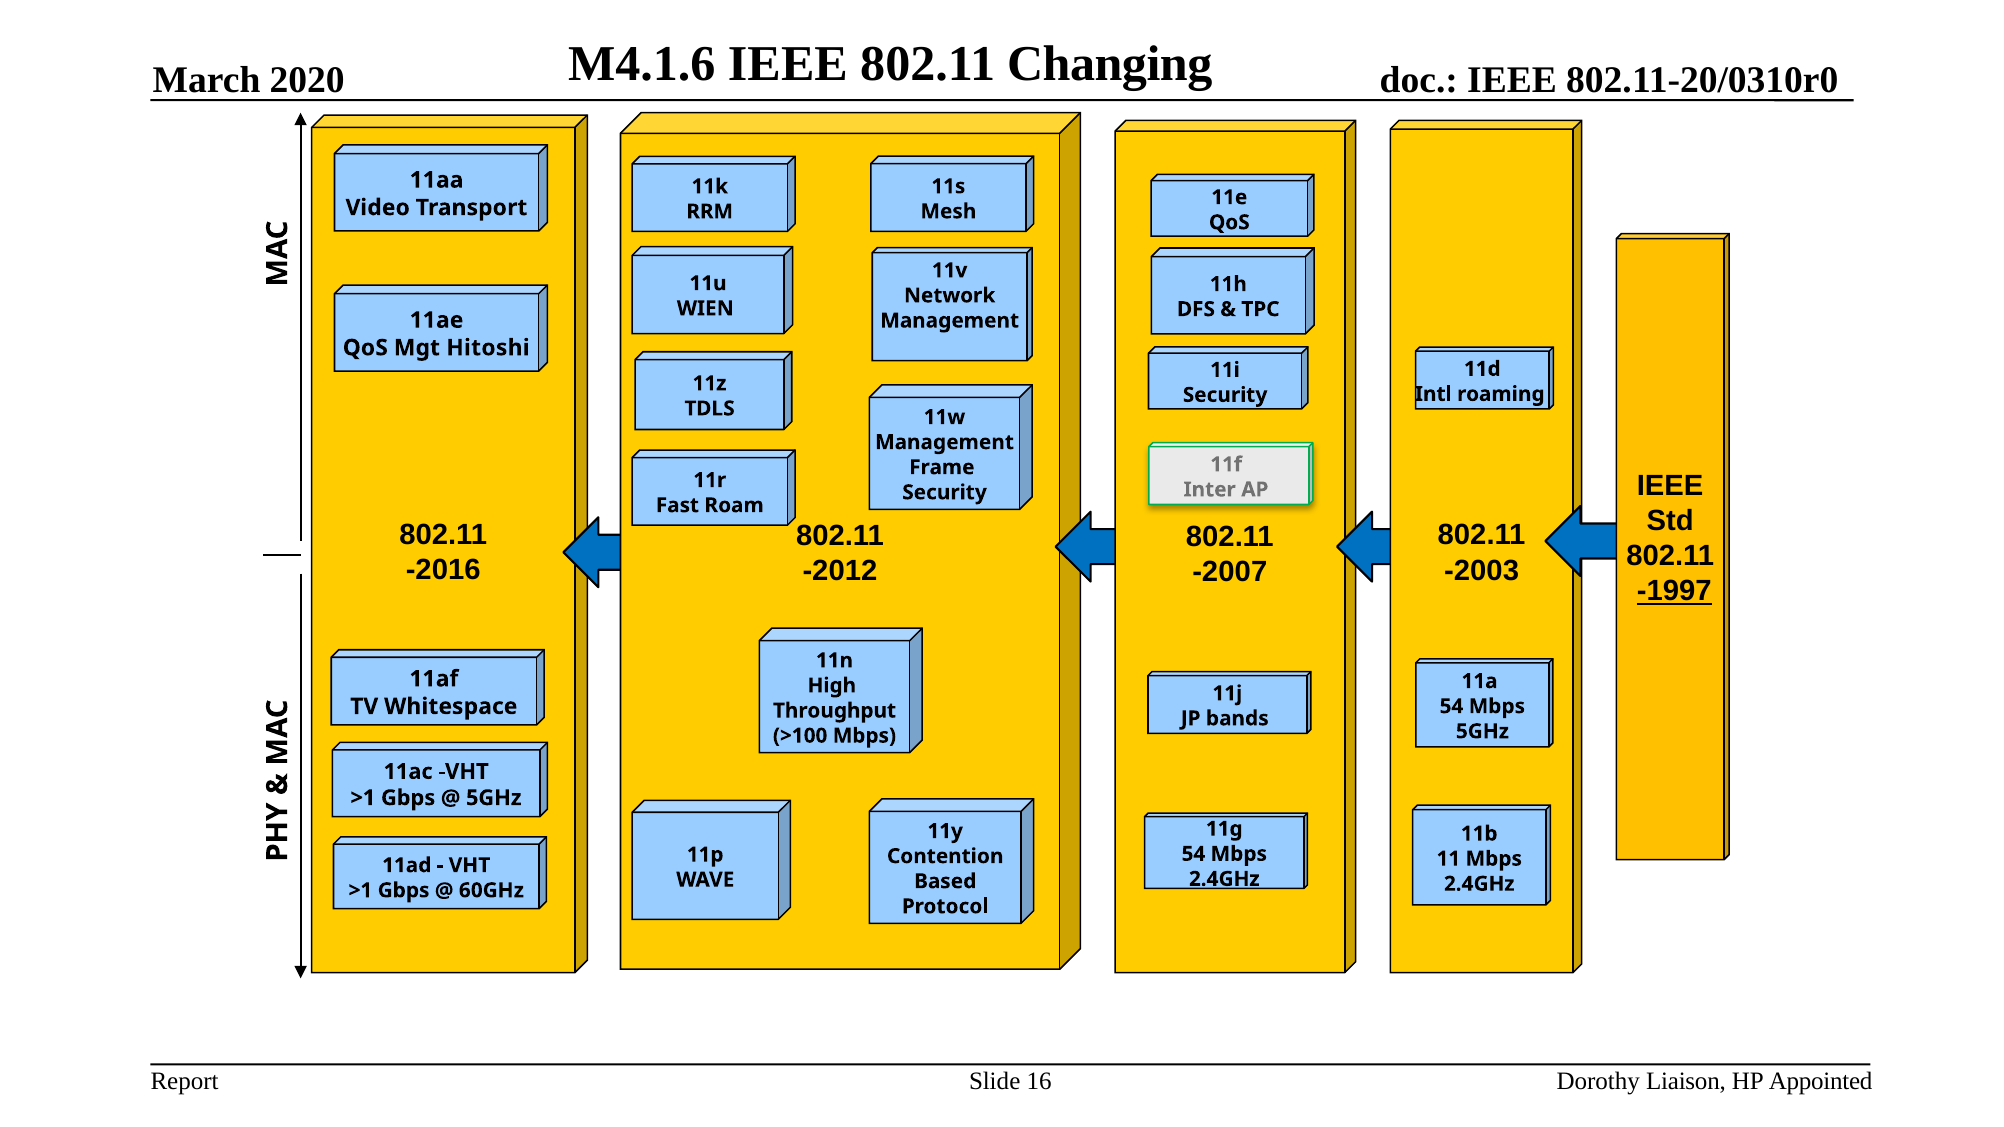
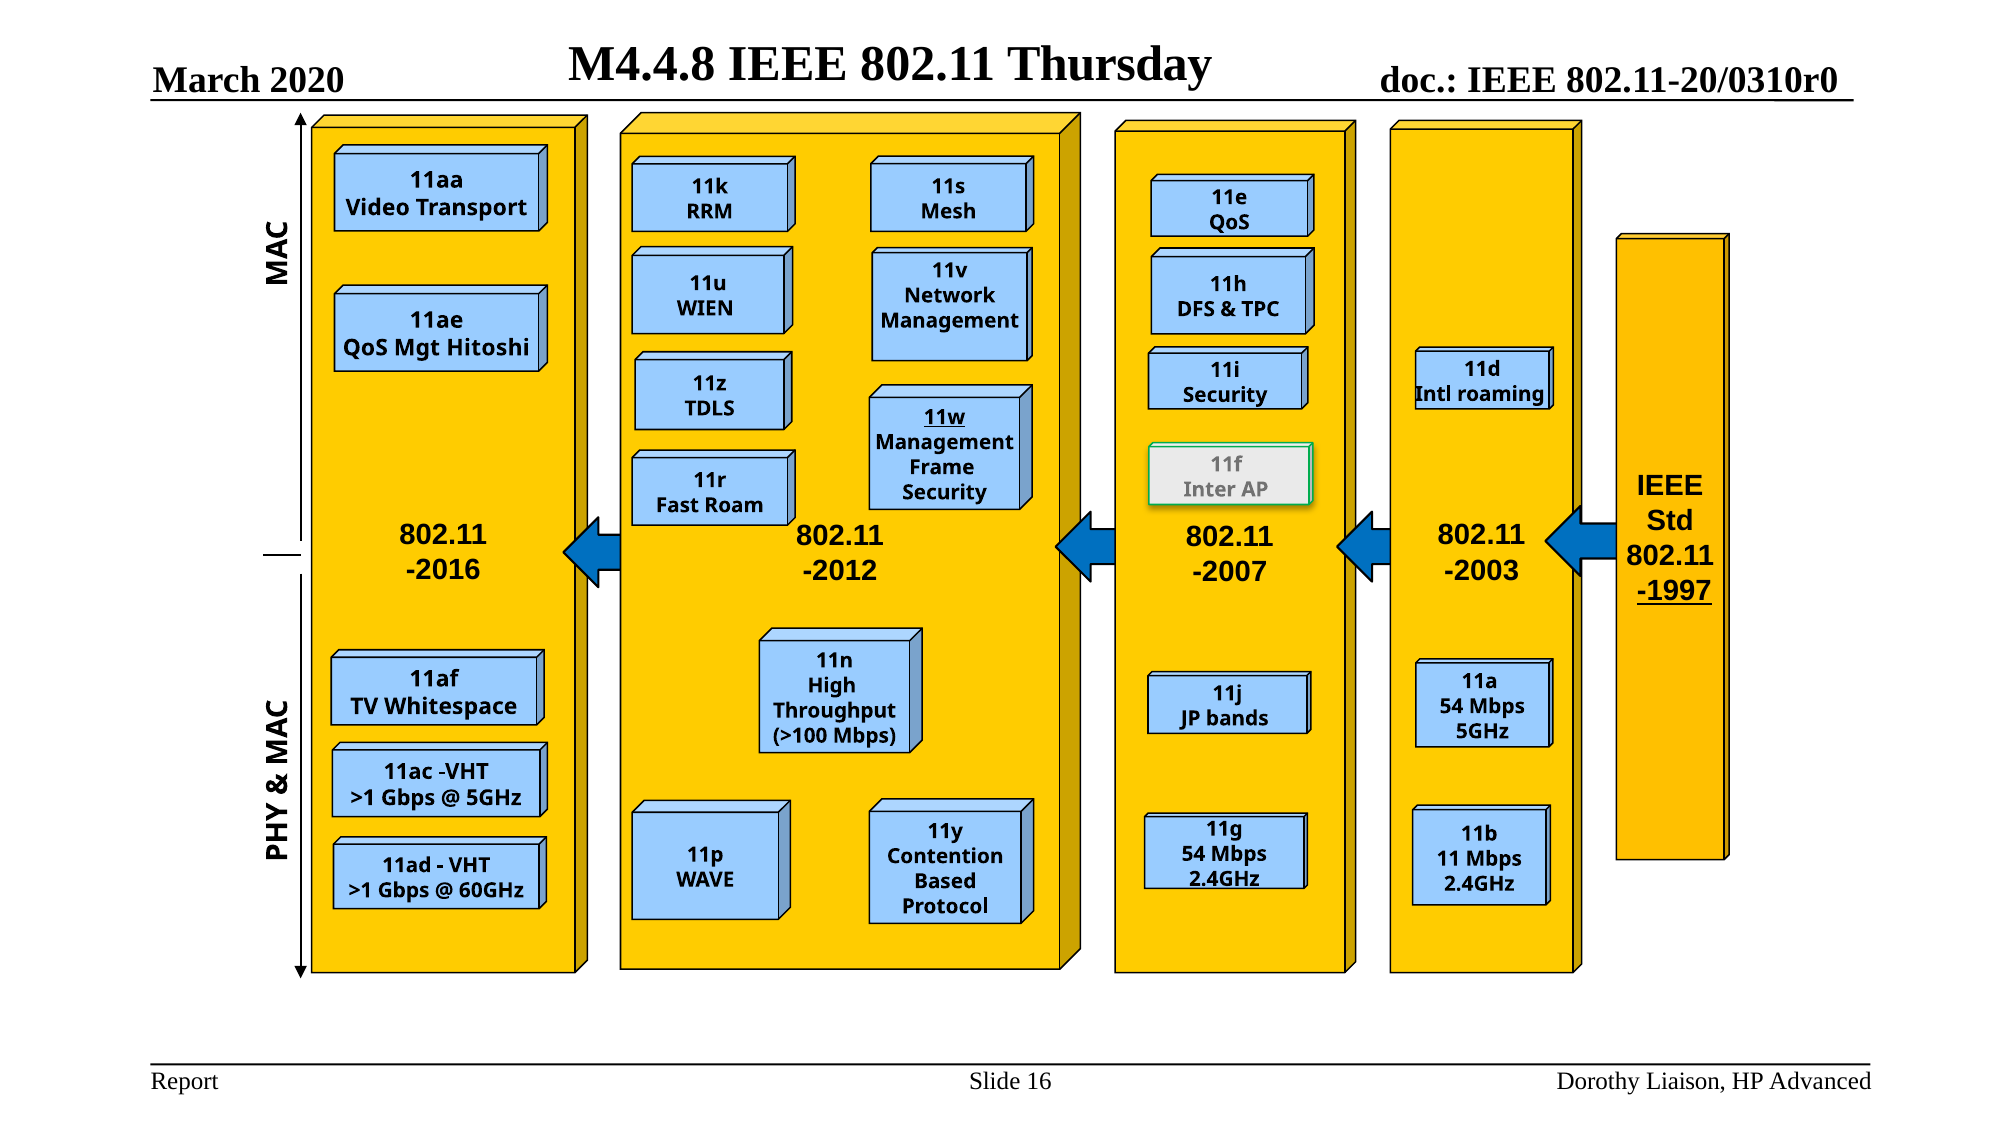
M4.1.6: M4.1.6 -> M4.4.8
Changing: Changing -> Thursday
11w underline: none -> present
Appointed: Appointed -> Advanced
